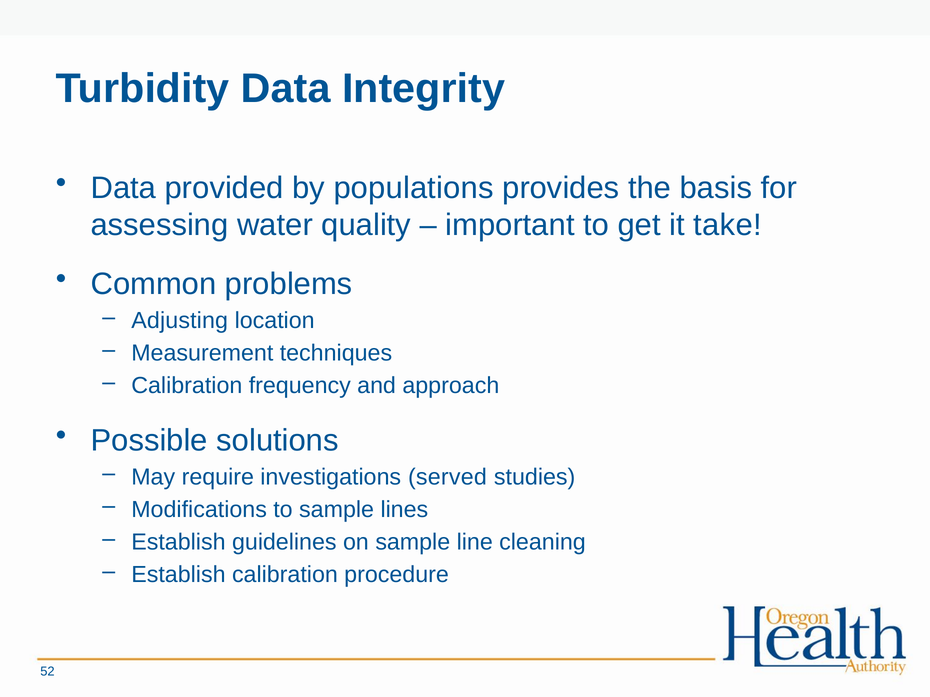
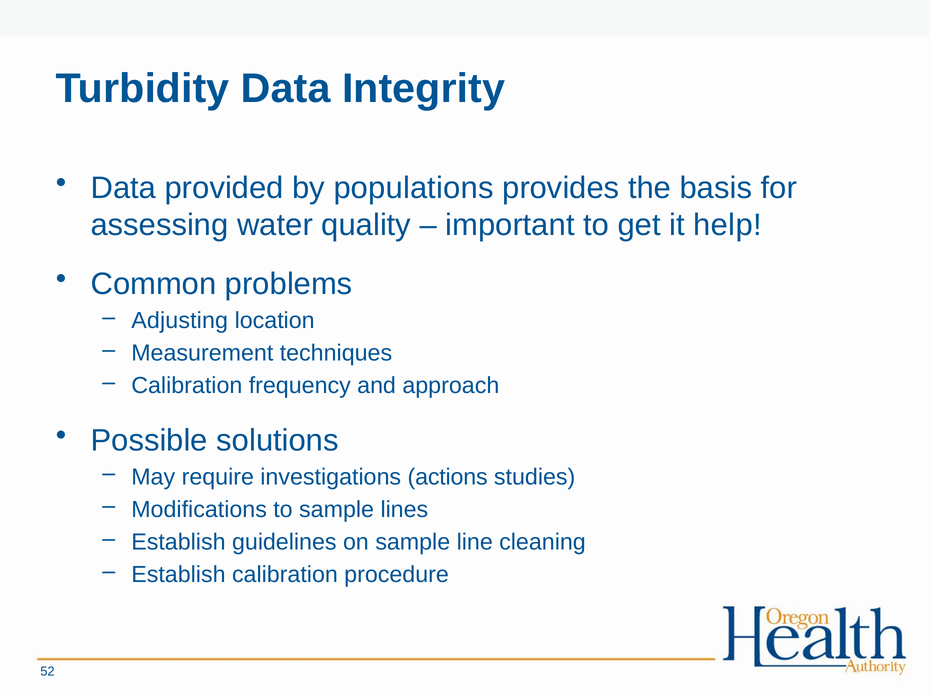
take: take -> help
served: served -> actions
